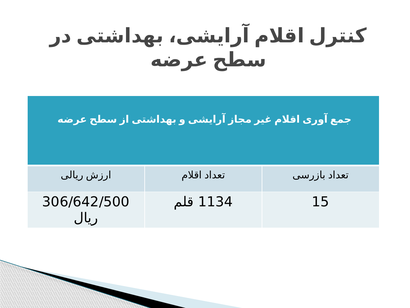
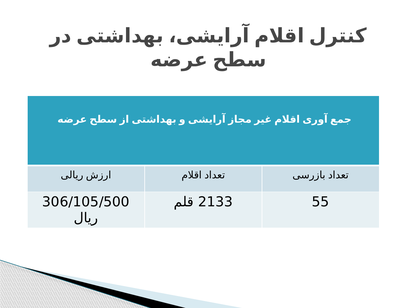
306/642/500: 306/642/500 -> 306/105/500
1134: 1134 -> 2133
15: 15 -> 55
